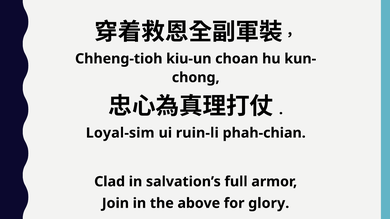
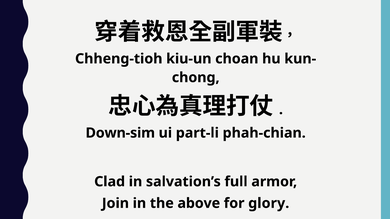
Loyal-sim: Loyal-sim -> Down-sim
ruin-li: ruin-li -> part-li
